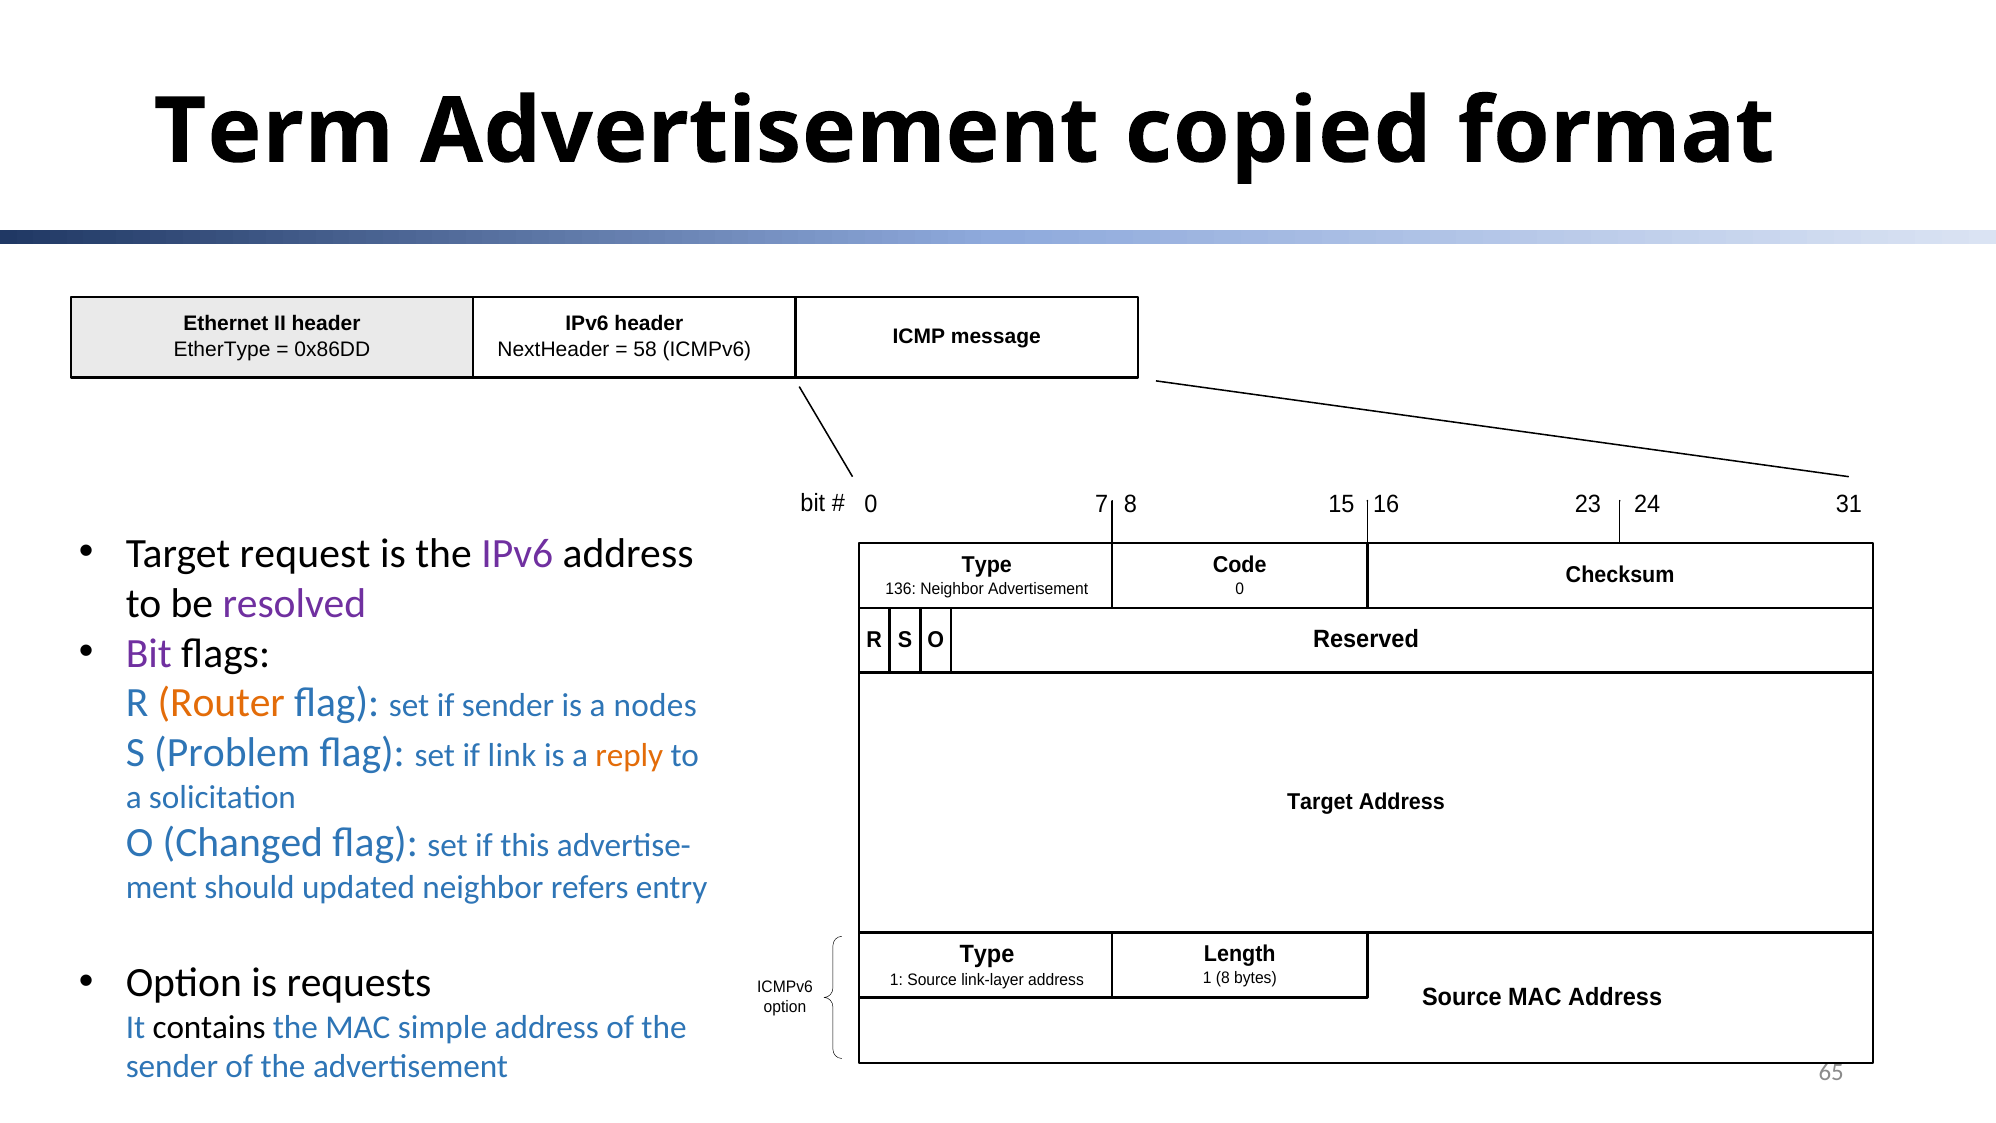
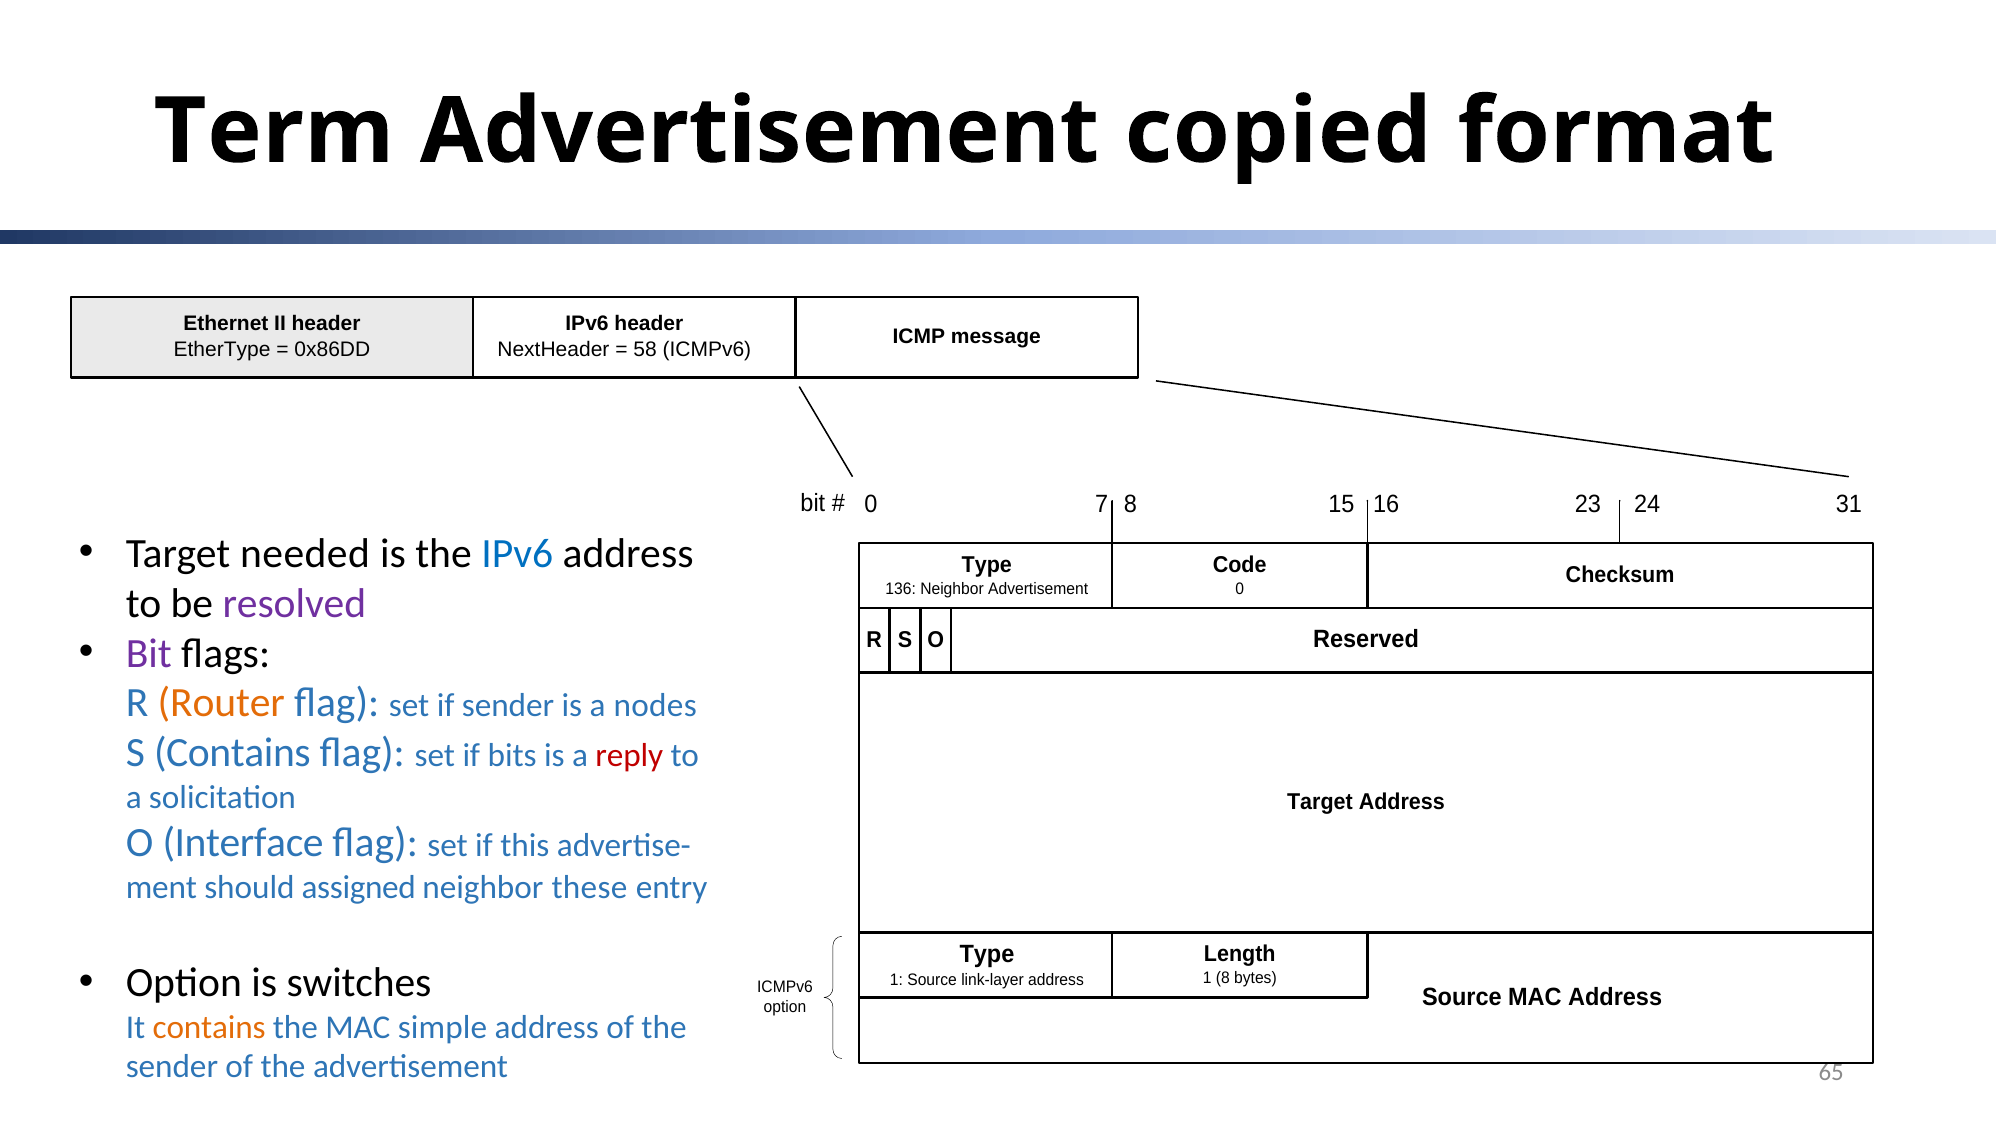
request: request -> needed
IPv6 at (517, 553) colour: purple -> blue
S Problem: Problem -> Contains
link: link -> bits
reply colour: orange -> red
Changed: Changed -> Interface
updated: updated -> assigned
refers: refers -> these
requests: requests -> switches
contains at (209, 1027) colour: black -> orange
